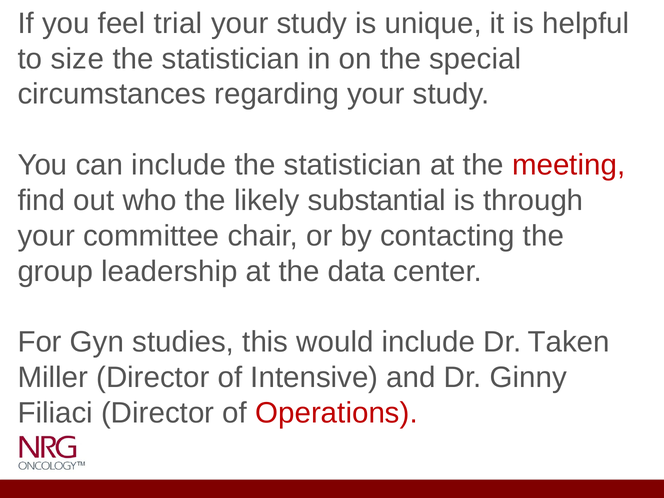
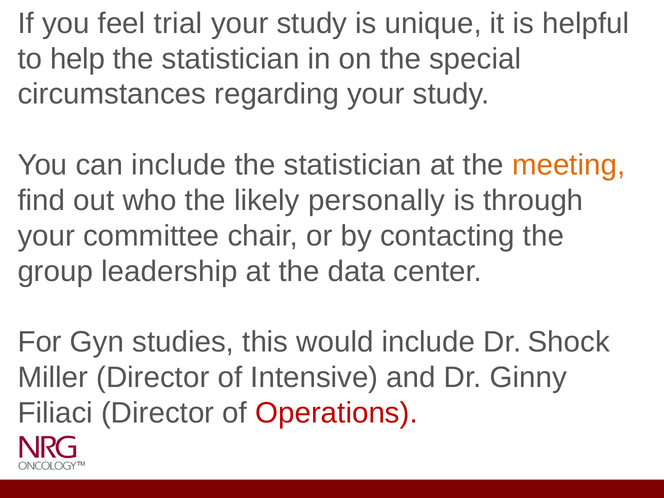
size: size -> help
meeting colour: red -> orange
substantial: substantial -> personally
Taken: Taken -> Shock
